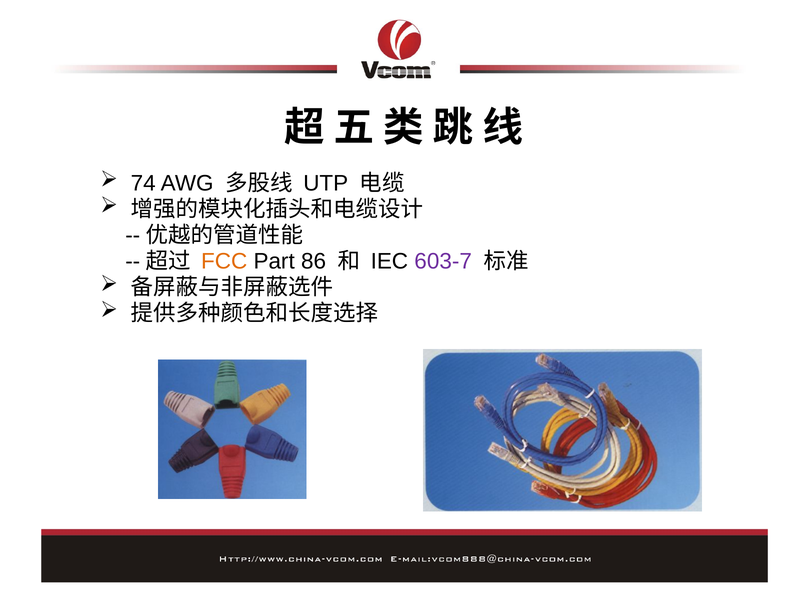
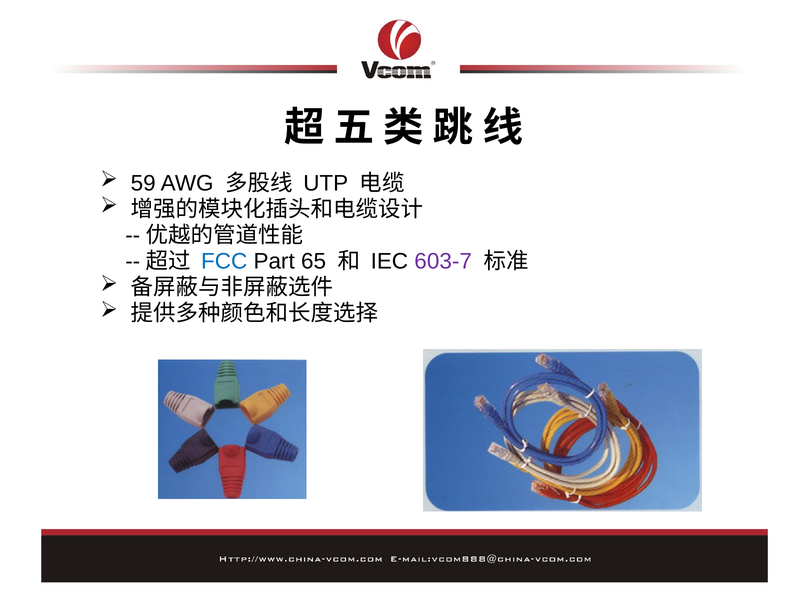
74: 74 -> 59
FCC colour: orange -> blue
86: 86 -> 65
